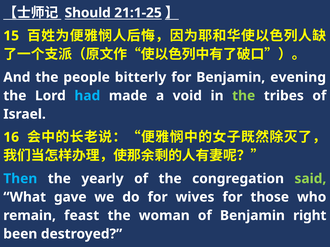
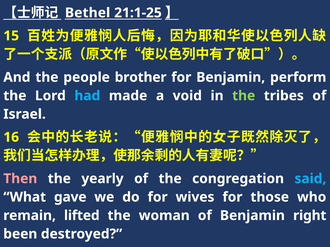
Should: Should -> Bethel
bitterly: bitterly -> brother
evening: evening -> perform
Then colour: light blue -> pink
said colour: light green -> light blue
feast: feast -> lifted
